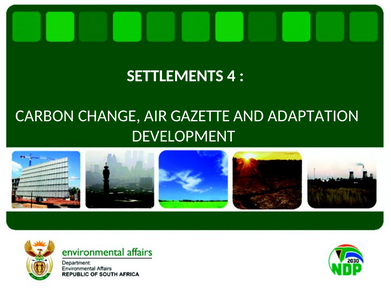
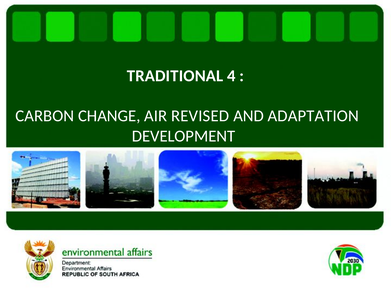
SETTLEMENTS: SETTLEMENTS -> TRADITIONAL
GAZETTE: GAZETTE -> REVISED
